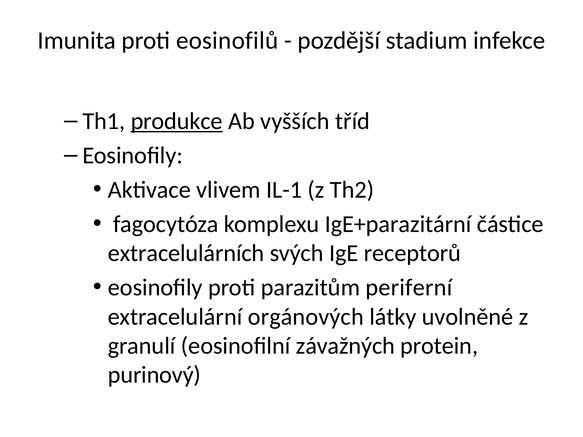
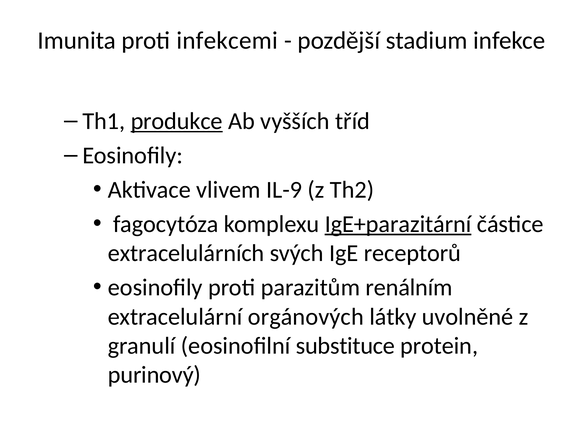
eosinofilů: eosinofilů -> infekcemi
IL-1: IL-1 -> IL-9
IgE+parazitární underline: none -> present
periferní: periferní -> renálním
závažných: závažných -> substituce
